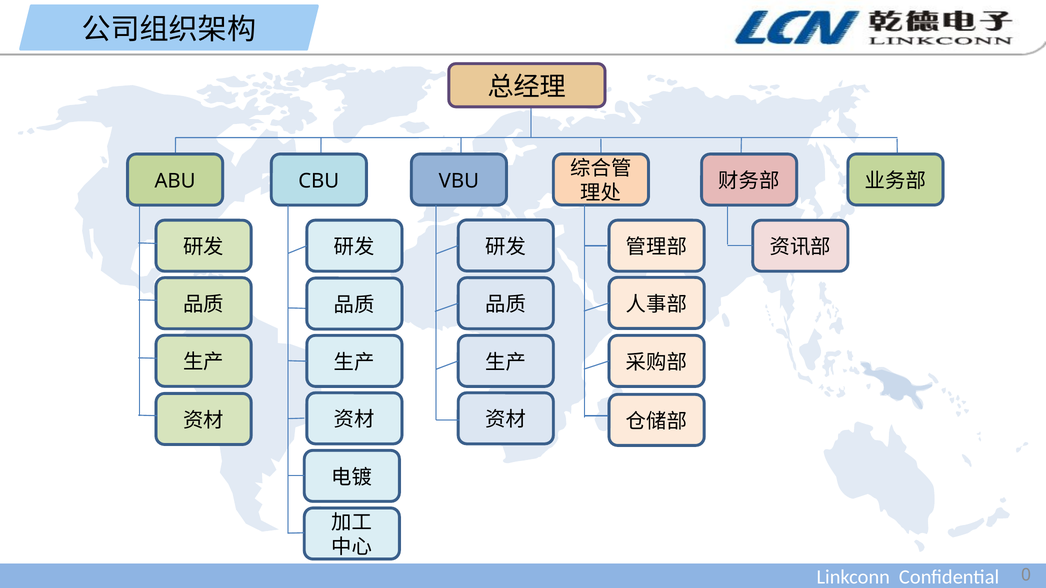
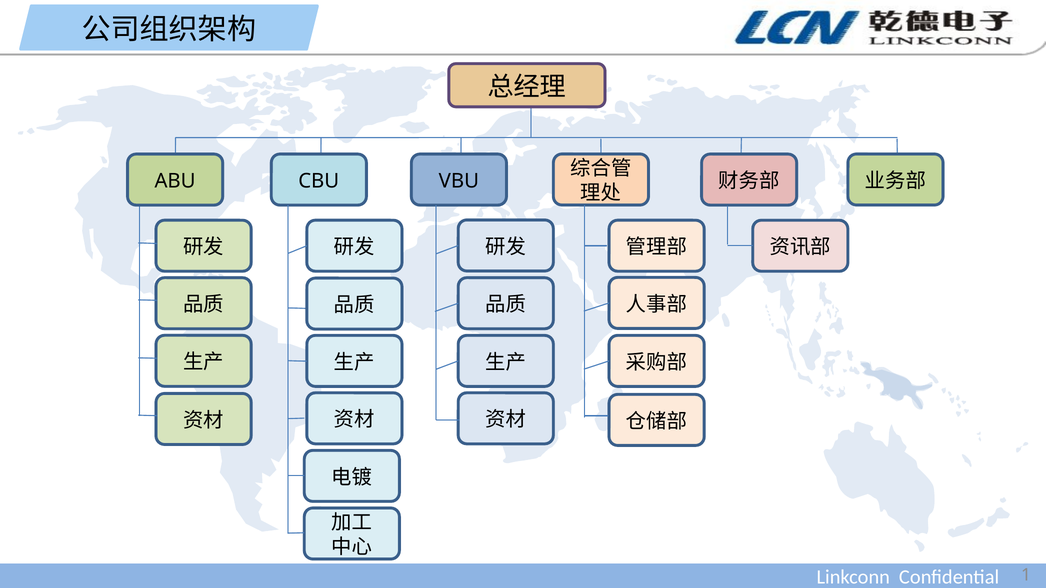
0: 0 -> 1
